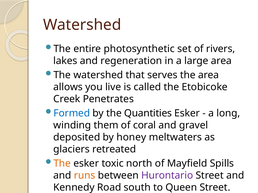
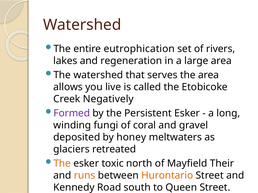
photosynthetic: photosynthetic -> eutrophication
Penetrates: Penetrates -> Negatively
Formed colour: blue -> purple
Quantities: Quantities -> Persistent
them: them -> fungi
Spills: Spills -> Their
Hurontario colour: purple -> orange
